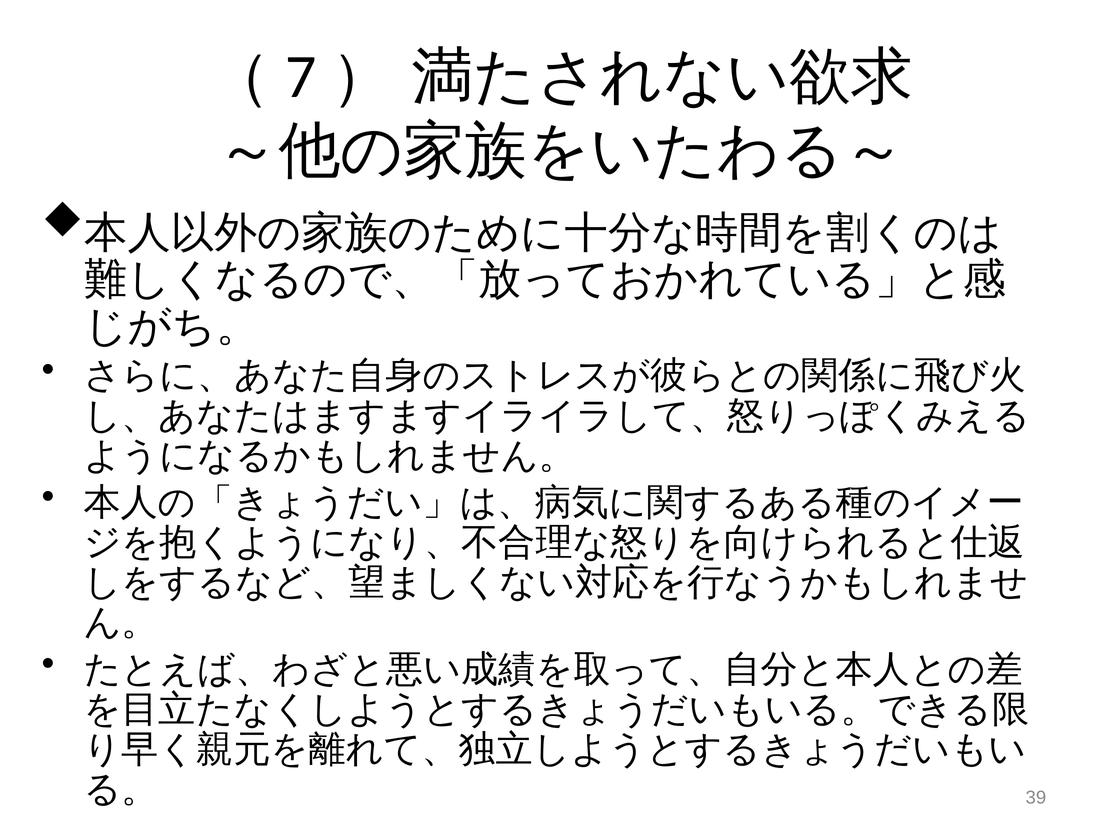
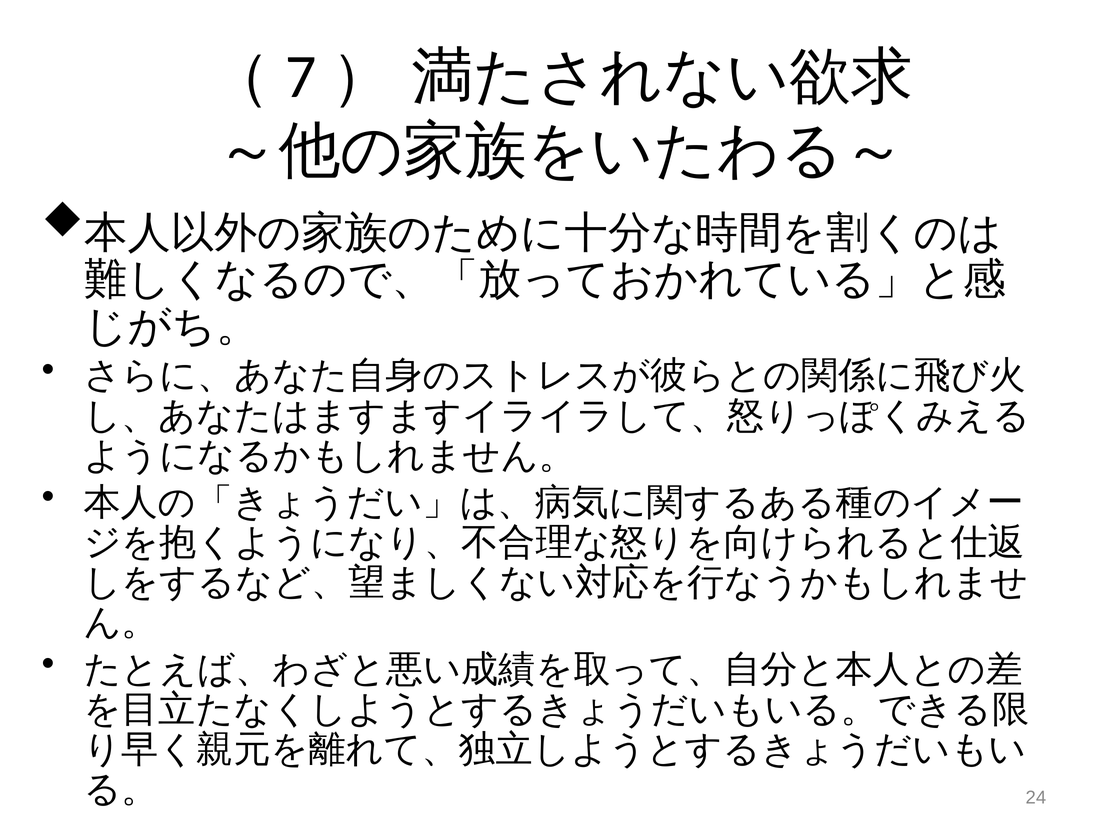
39: 39 -> 24
